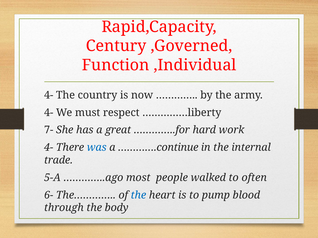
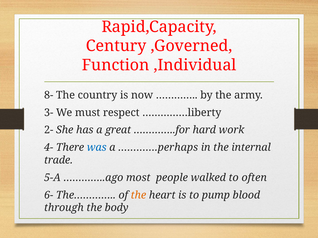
4- at (49, 95): 4- -> 8-
4- at (49, 113): 4- -> 3-
7-: 7- -> 2-
………….continue: ………….continue -> ………….perhaps
the at (138, 195) colour: blue -> orange
